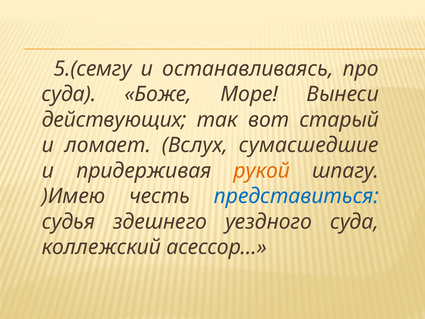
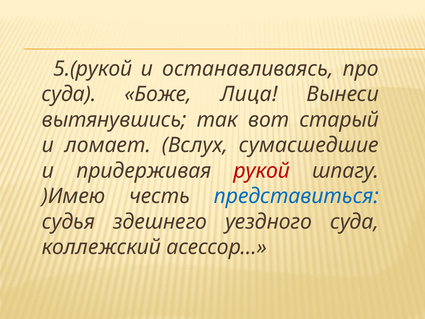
5.(семгу: 5.(семгу -> 5.(рукой
Море: Море -> Лица
действующих: действующих -> вытянувшись
рукой colour: orange -> red
